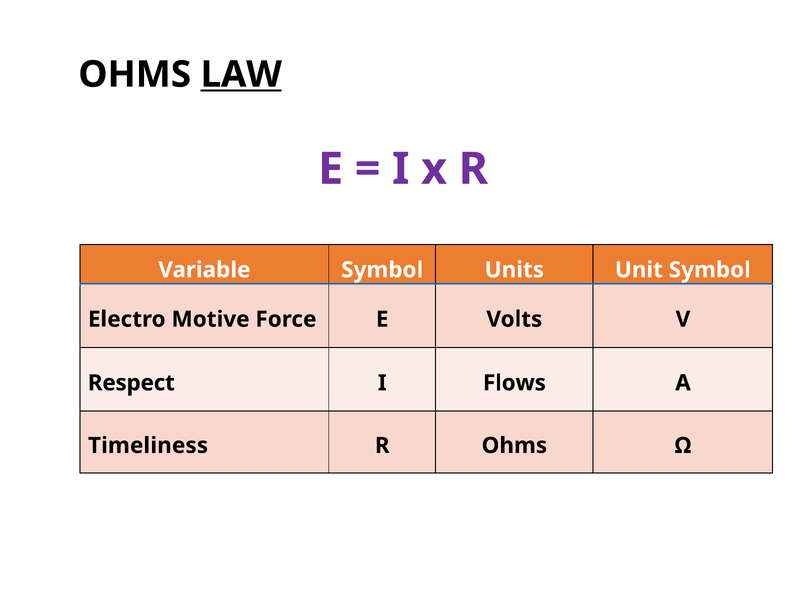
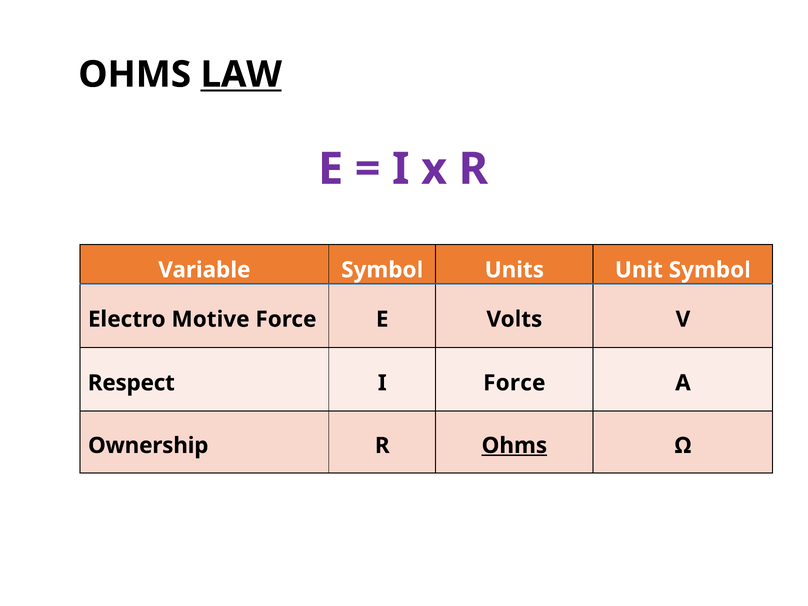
I Flows: Flows -> Force
Timeliness: Timeliness -> Ownership
Ohms at (514, 446) underline: none -> present
